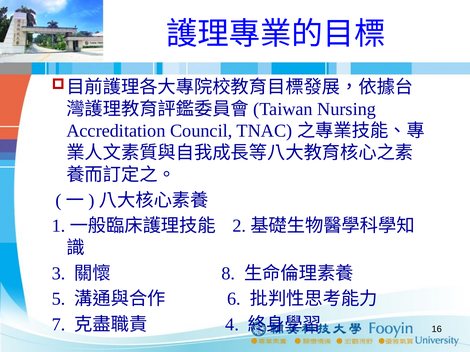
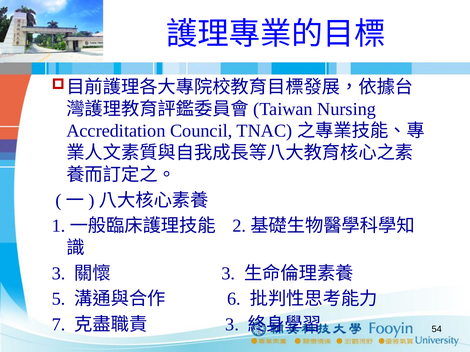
8 at (228, 274): 8 -> 3
4 at (232, 325): 4 -> 3
16: 16 -> 54
